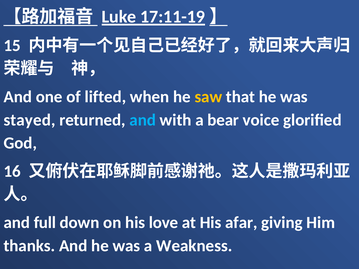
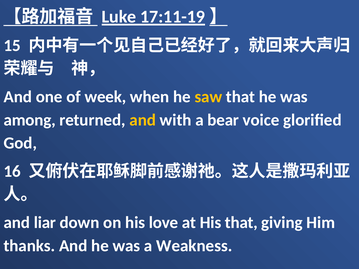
lifted: lifted -> week
stayed: stayed -> among
and at (143, 120) colour: light blue -> yellow
full: full -> liar
His afar: afar -> that
